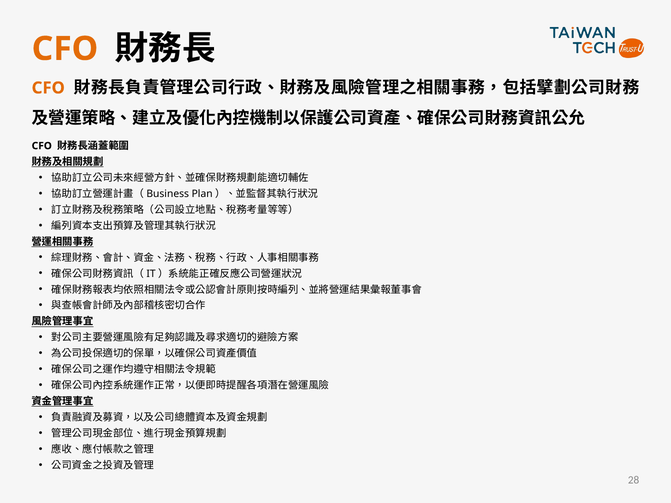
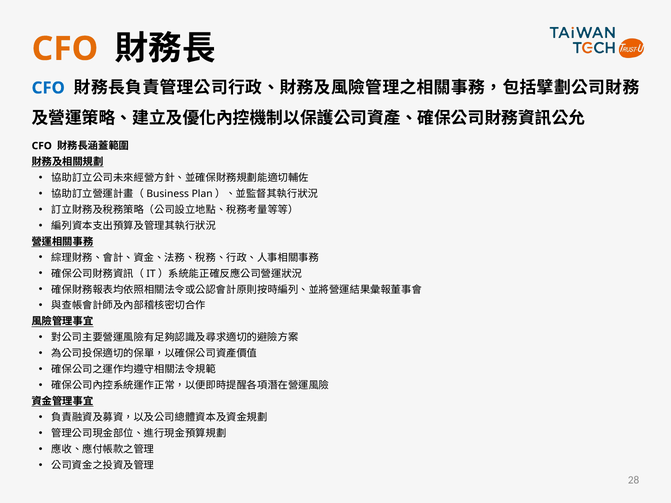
CFO at (48, 88) colour: orange -> blue
